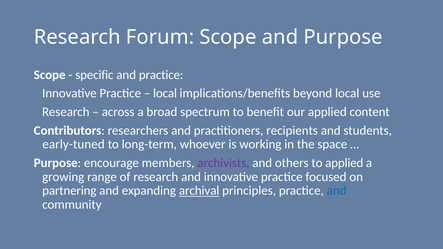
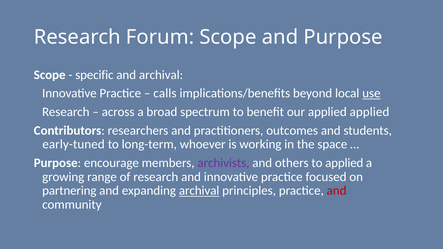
and practice: practice -> archival
local at (165, 93): local -> calls
use underline: none -> present
applied content: content -> applied
recipients: recipients -> outcomes
and at (337, 191) colour: blue -> red
